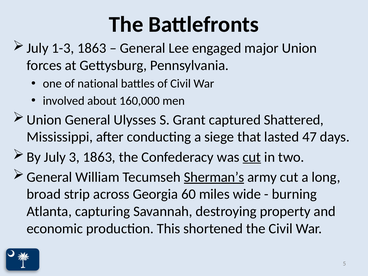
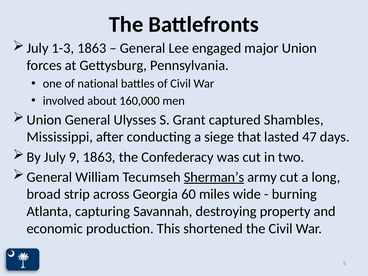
Shattered: Shattered -> Shambles
3: 3 -> 9
cut at (252, 157) underline: present -> none
